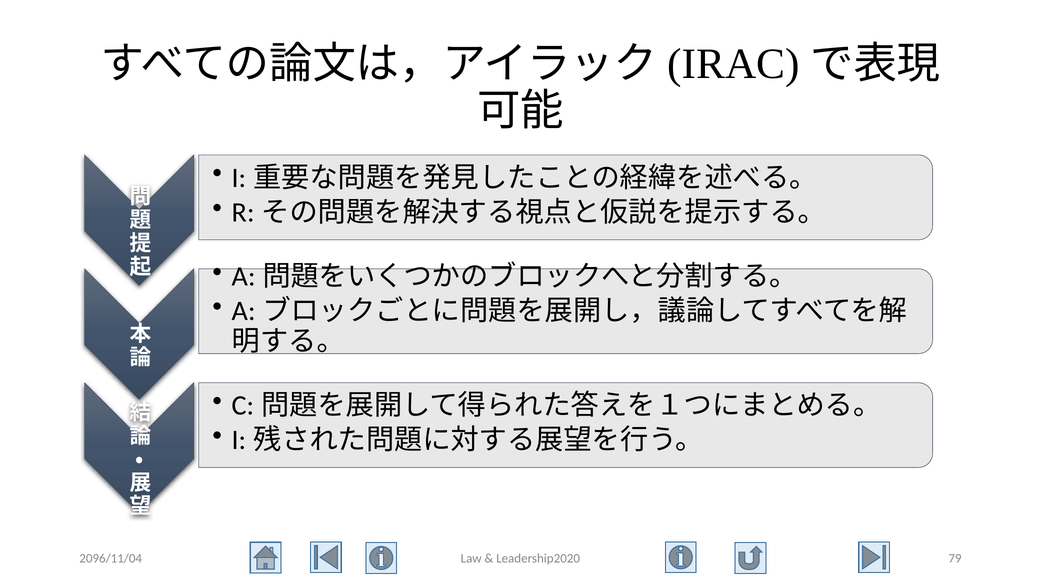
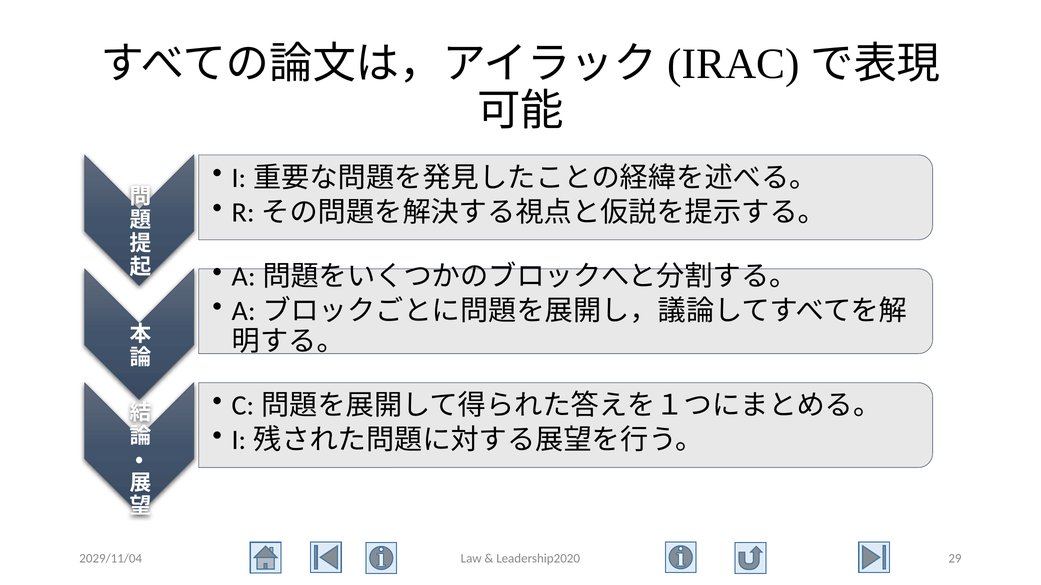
2096/11/04: 2096/11/04 -> 2029/11/04
79: 79 -> 29
